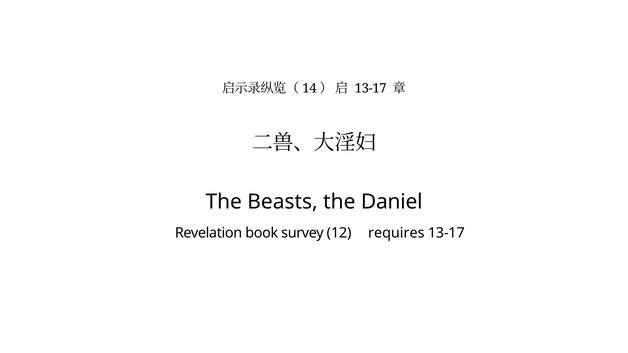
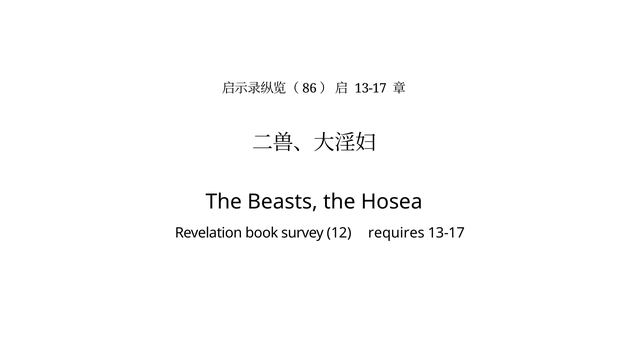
14: 14 -> 86
Daniel: Daniel -> Hosea
